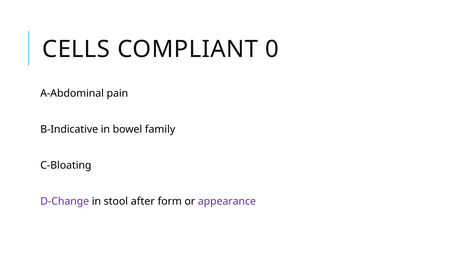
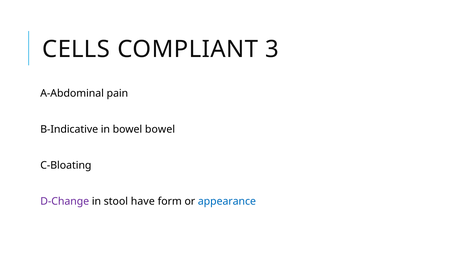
0: 0 -> 3
bowel family: family -> bowel
after: after -> have
appearance colour: purple -> blue
